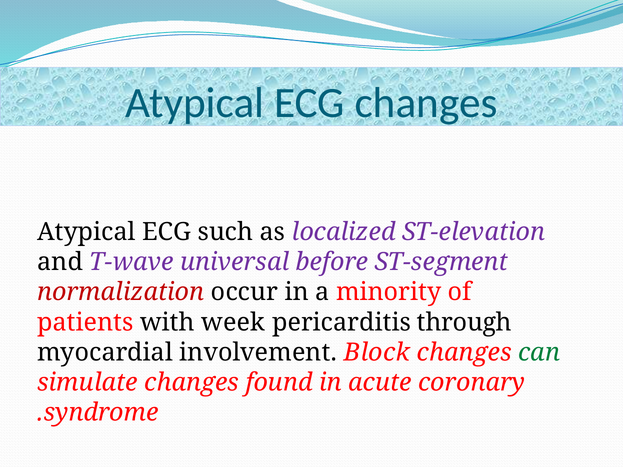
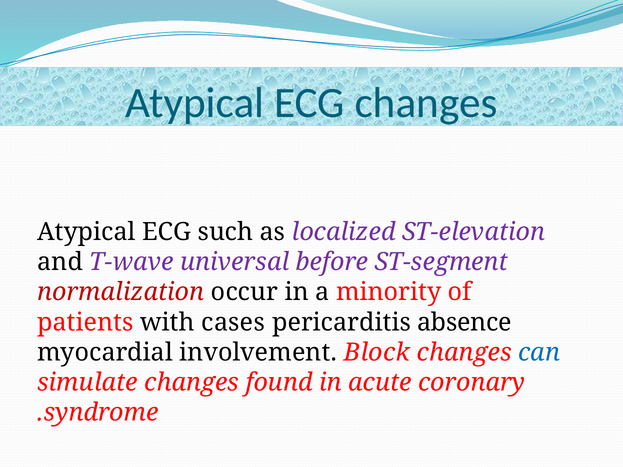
week: week -> cases
through: through -> absence
can colour: green -> blue
